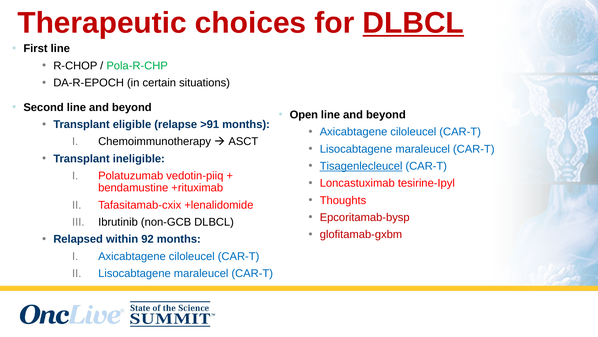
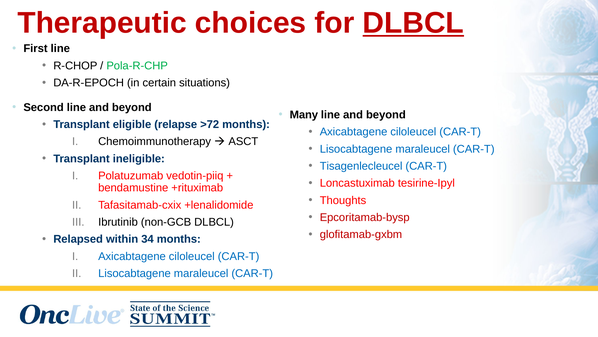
Open: Open -> Many
>91: >91 -> >72
Tisagenlecleucel underline: present -> none
92: 92 -> 34
